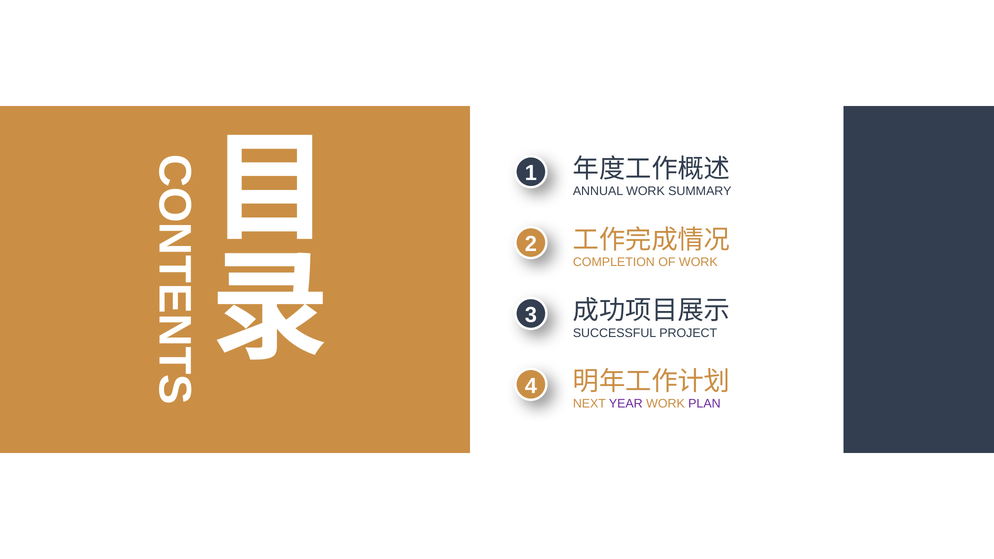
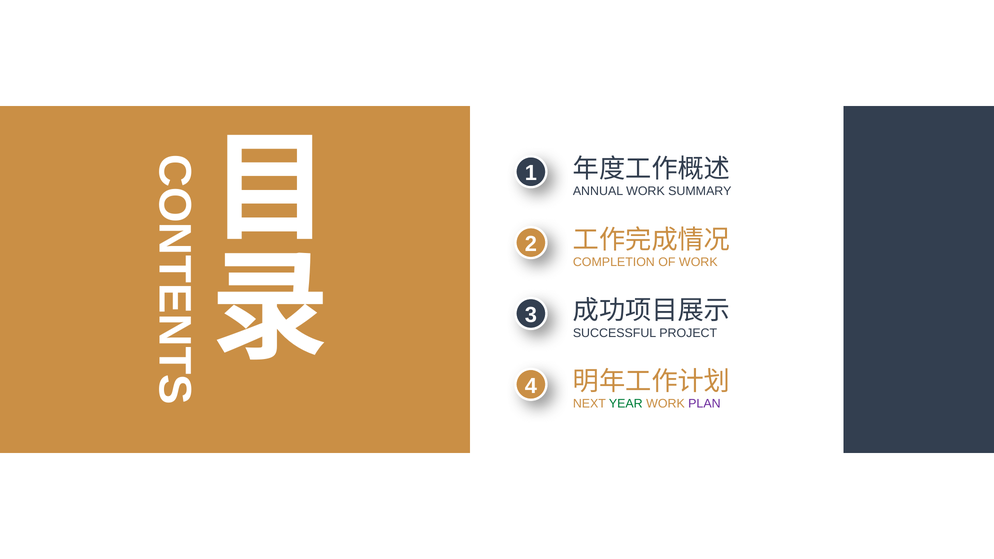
YEAR colour: purple -> green
